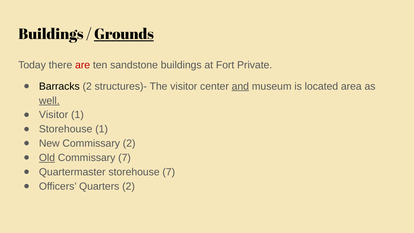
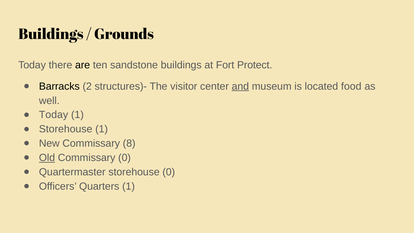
Grounds underline: present -> none
are colour: red -> black
Private: Private -> Protect
area: area -> food
well underline: present -> none
Visitor at (54, 115): Visitor -> Today
Commissary 2: 2 -> 8
Commissary 7: 7 -> 0
storehouse 7: 7 -> 0
Quarters 2: 2 -> 1
